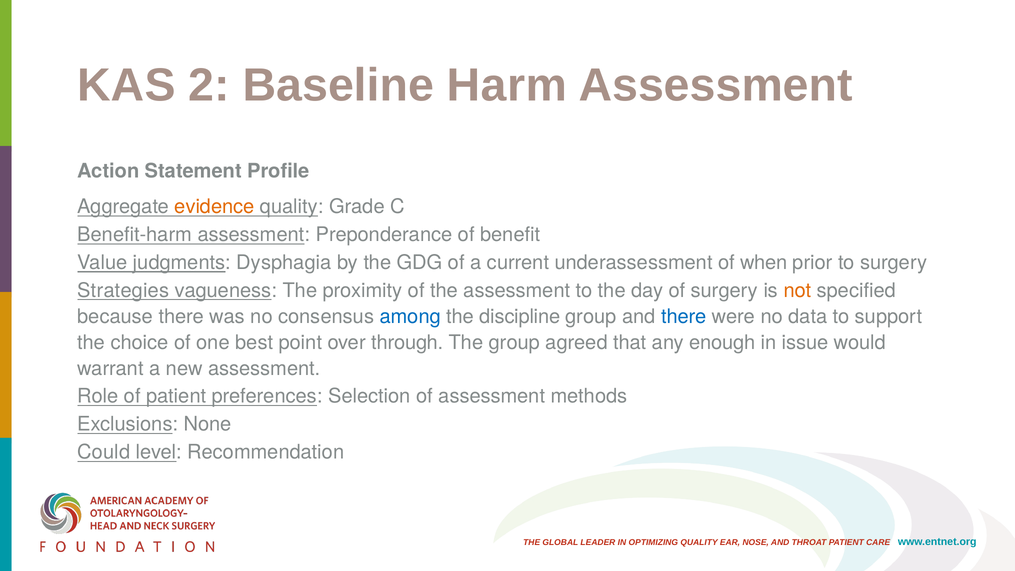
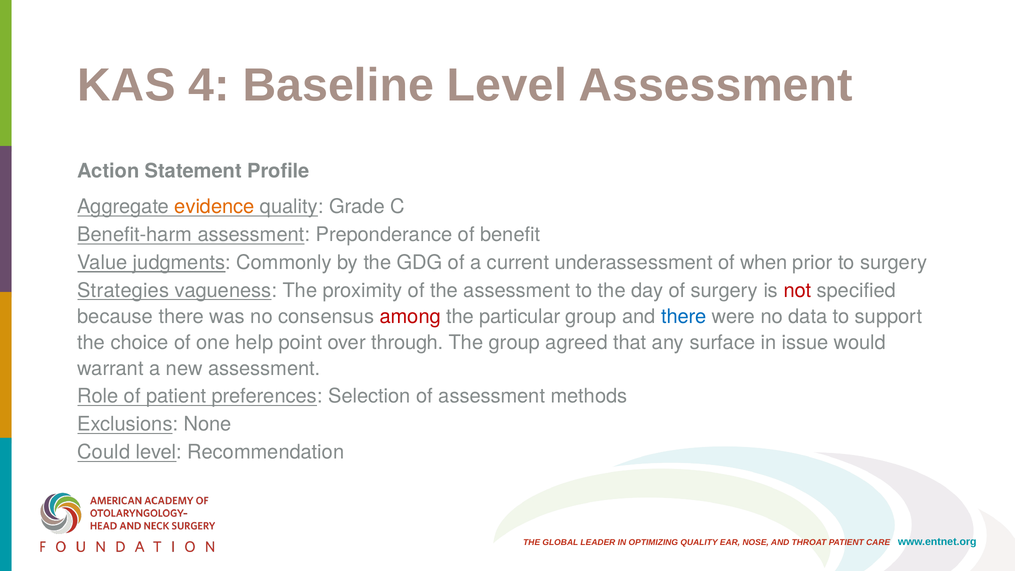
2: 2 -> 4
Baseline Harm: Harm -> Level
Dysphagia: Dysphagia -> Commonly
not colour: orange -> red
among colour: blue -> red
discipline: discipline -> particular
best: best -> help
enough: enough -> surface
